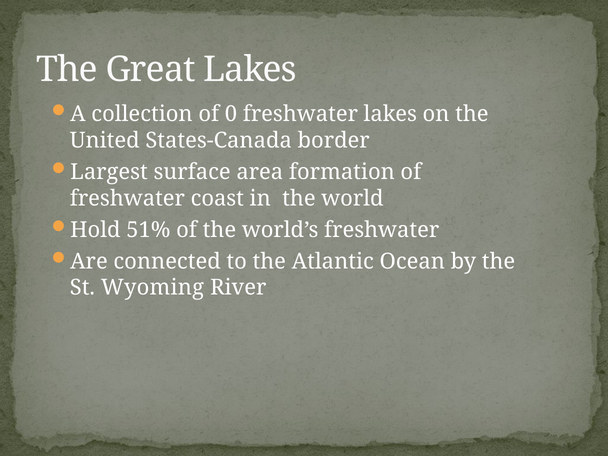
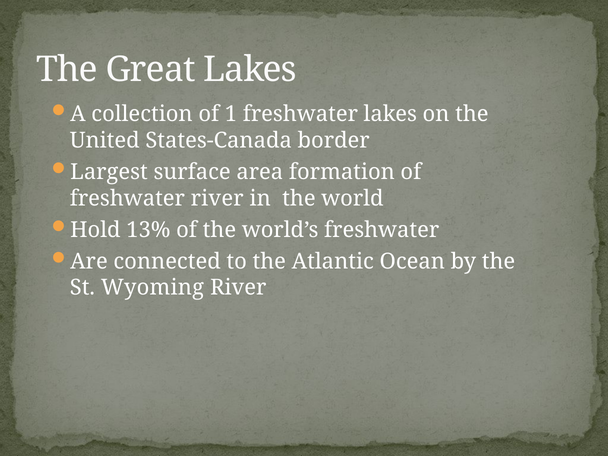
0: 0 -> 1
freshwater coast: coast -> river
51%: 51% -> 13%
